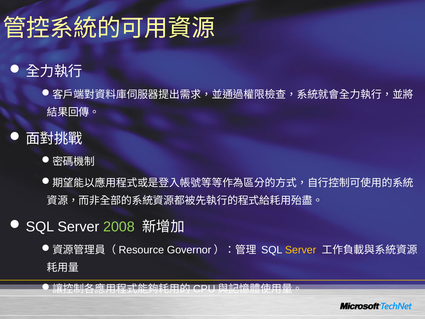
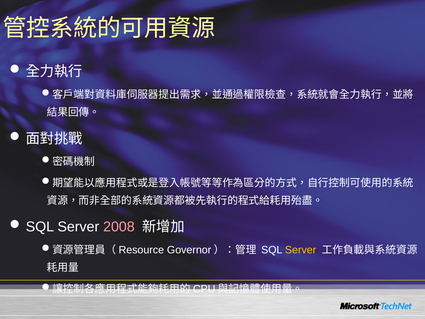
2008 colour: light green -> pink
